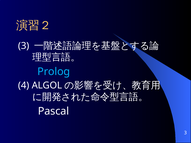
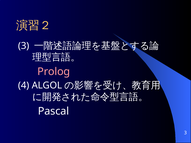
Prolog colour: light blue -> pink
